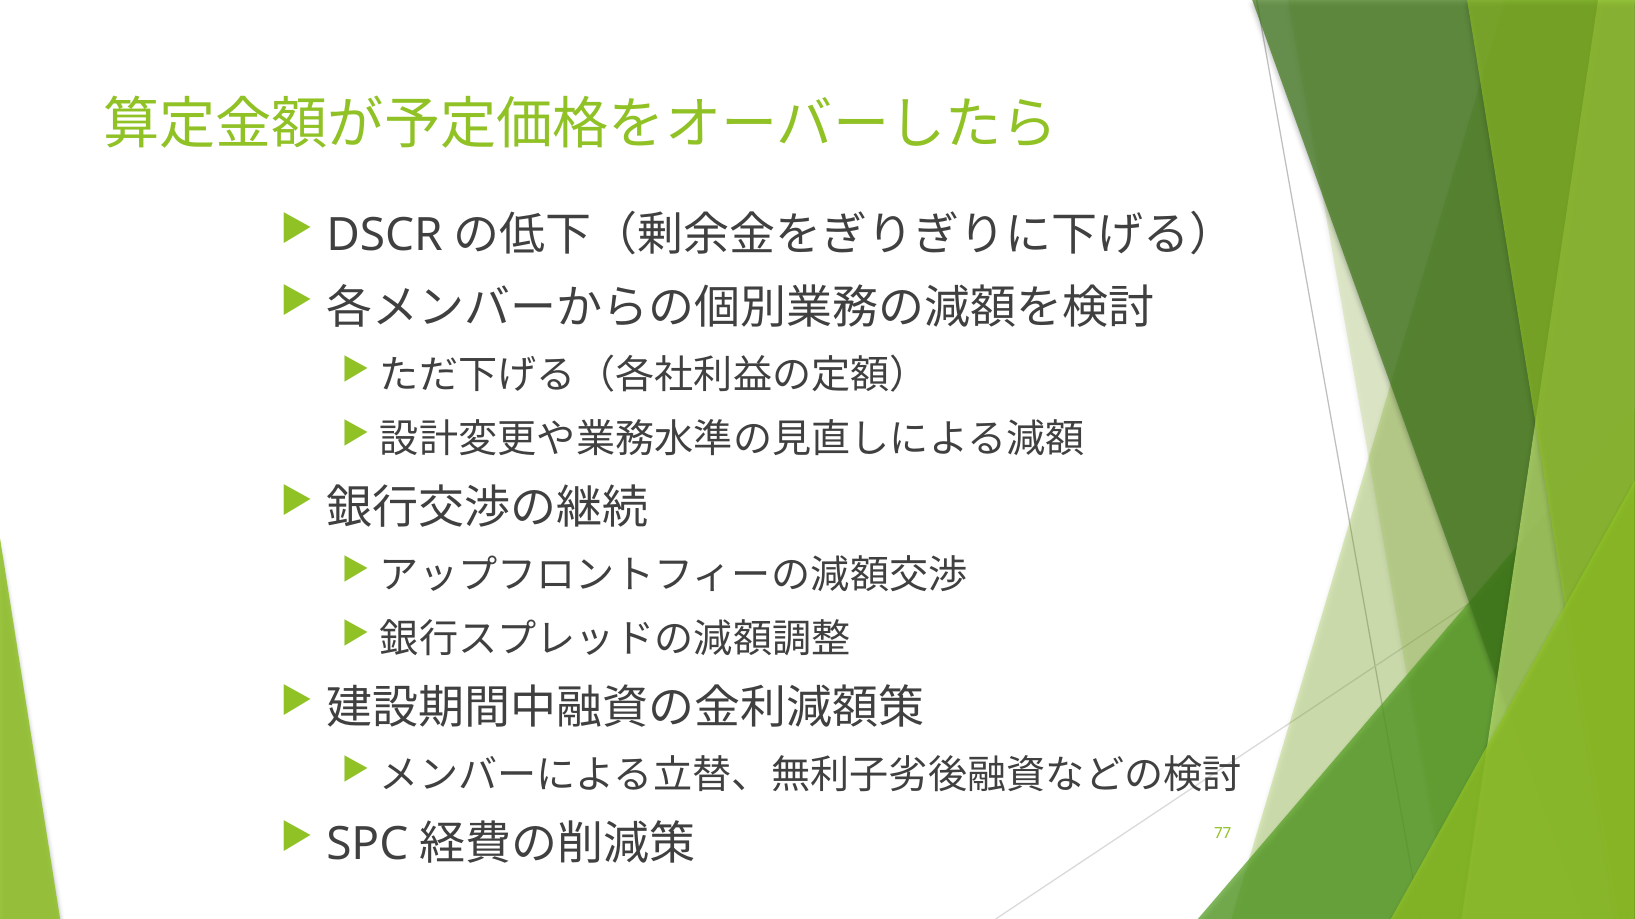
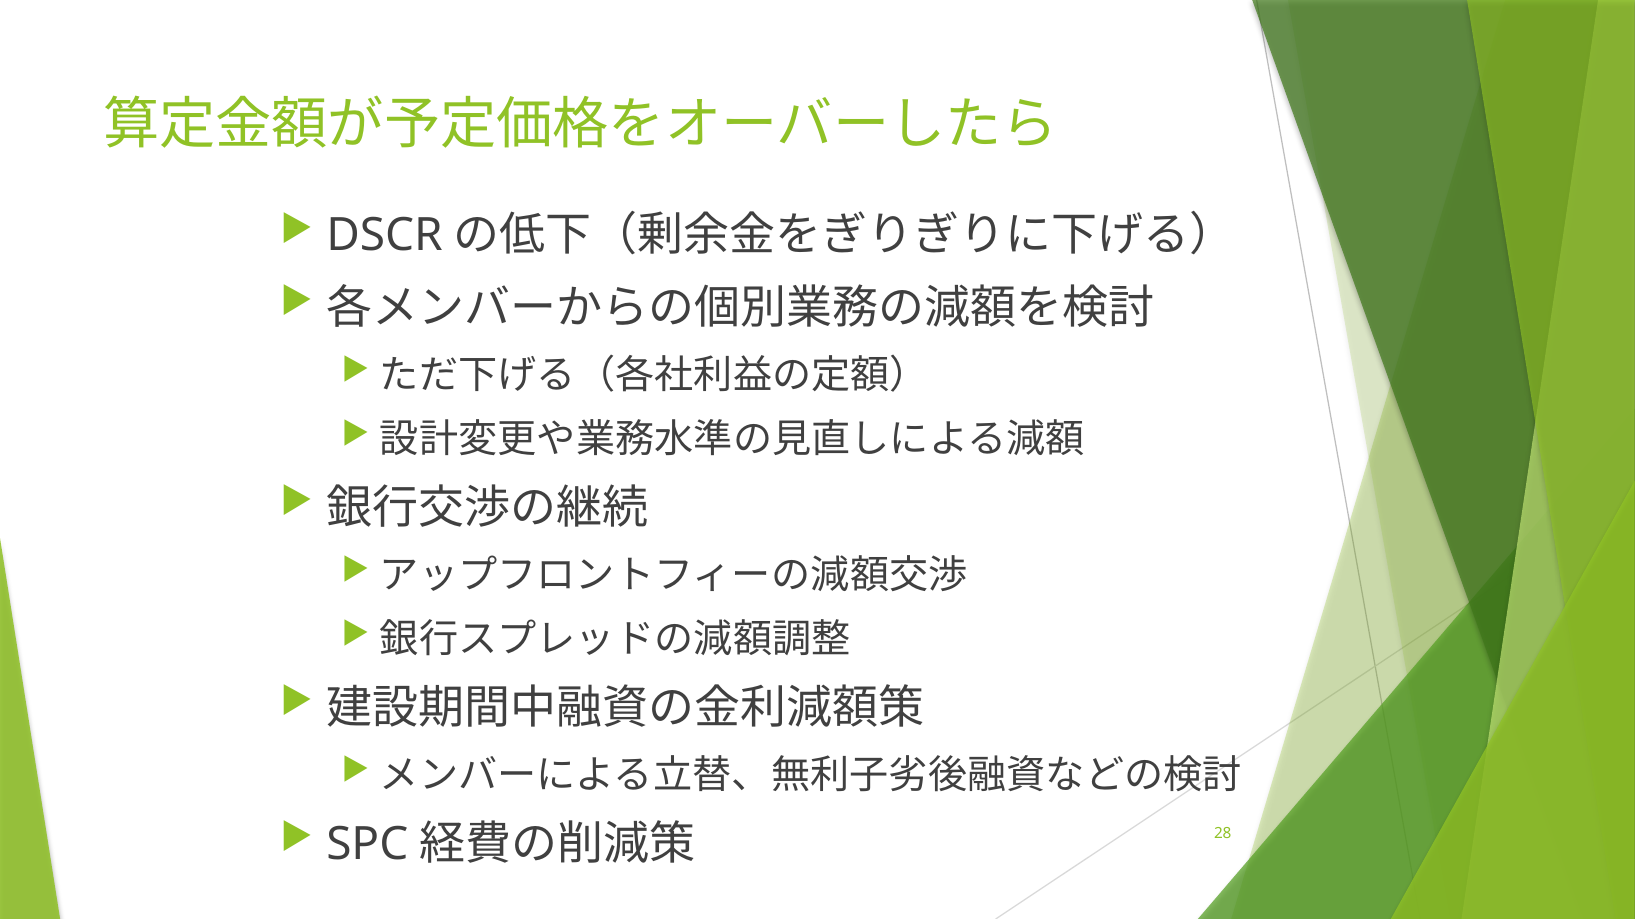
77: 77 -> 28
